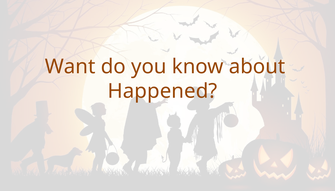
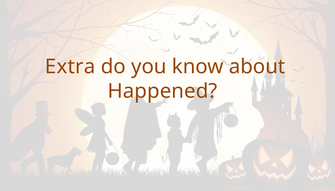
Want: Want -> Extra
